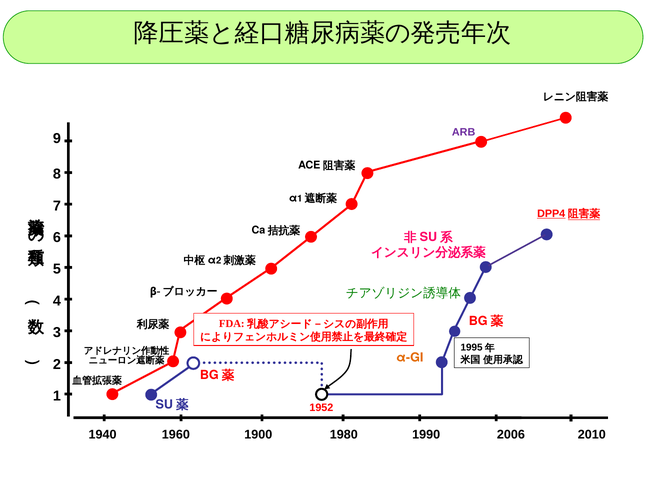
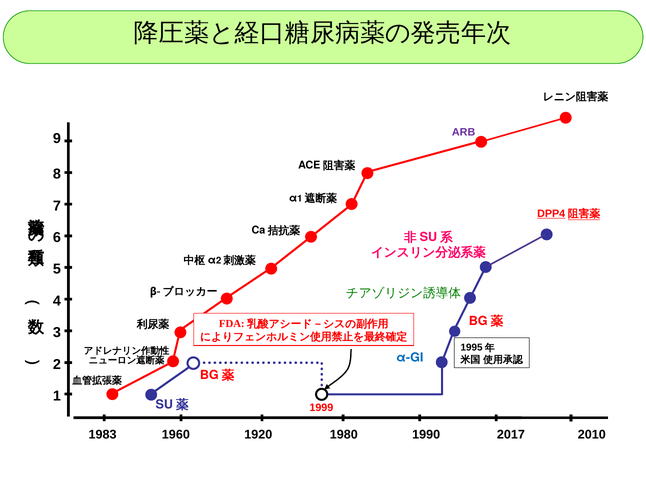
α-GI colour: orange -> blue
1952: 1952 -> 1999
1940: 1940 -> 1983
1900: 1900 -> 1920
2006: 2006 -> 2017
